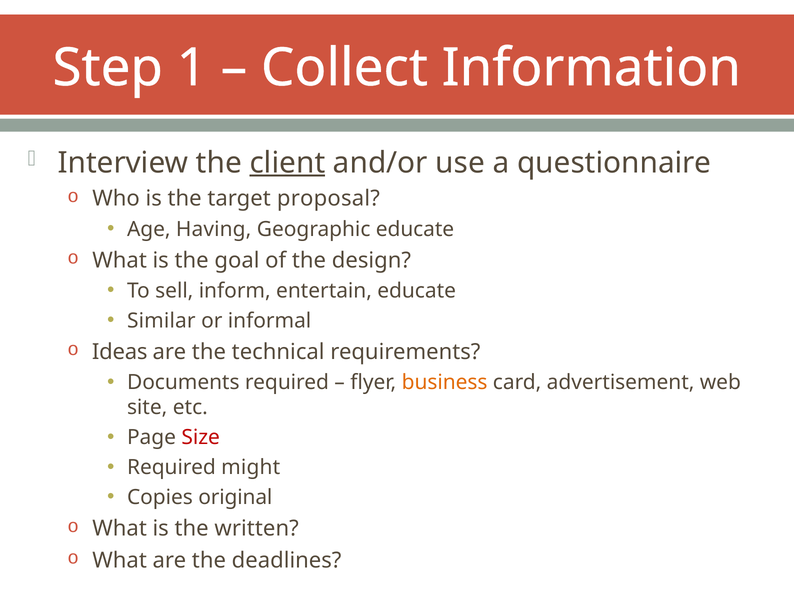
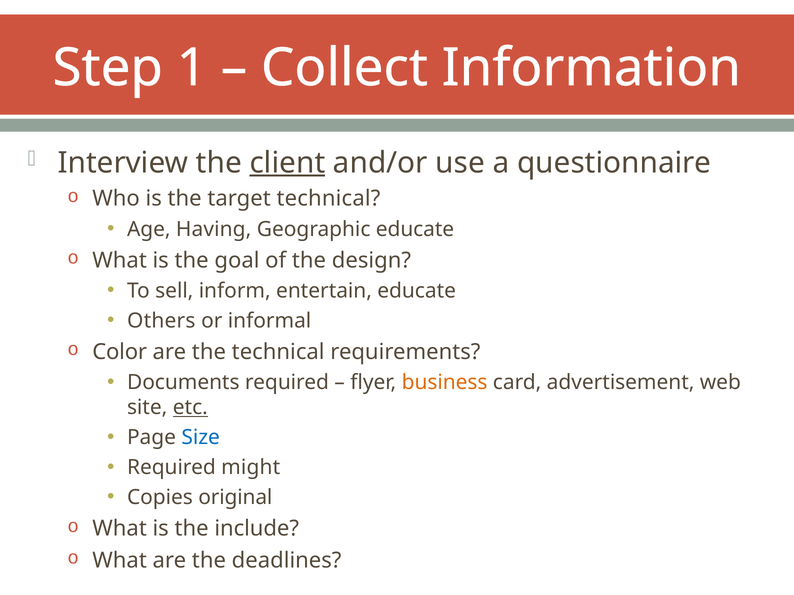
target proposal: proposal -> technical
Similar: Similar -> Others
Ideas: Ideas -> Color
etc underline: none -> present
Size colour: red -> blue
written: written -> include
